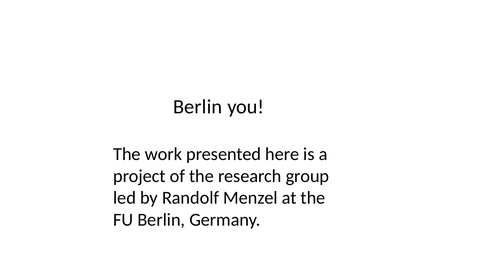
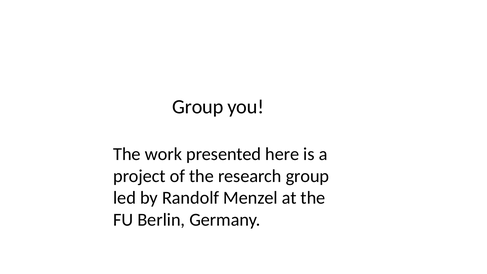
Berlin at (198, 107): Berlin -> Group
